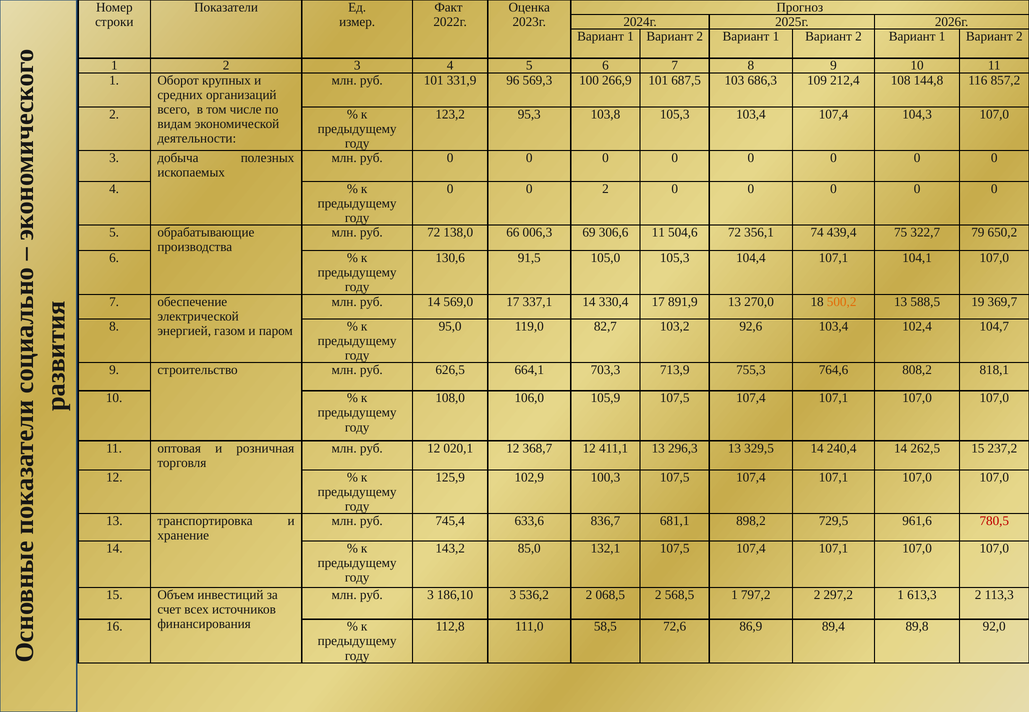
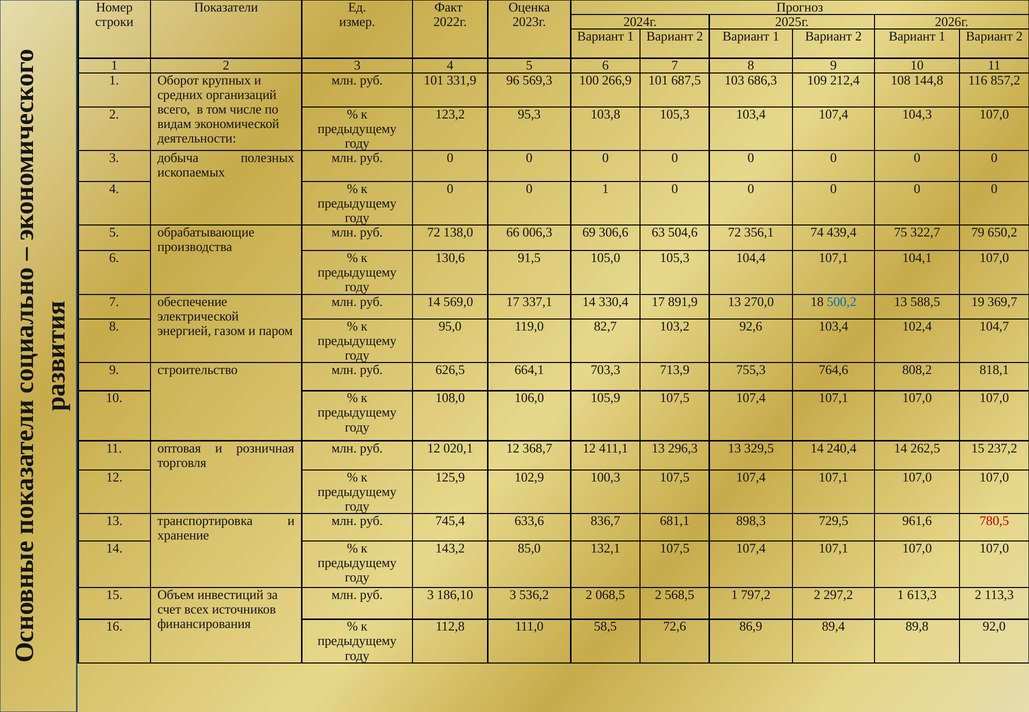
0 2: 2 -> 1
306,6 11: 11 -> 63
500,2 colour: orange -> blue
898,2: 898,2 -> 898,3
